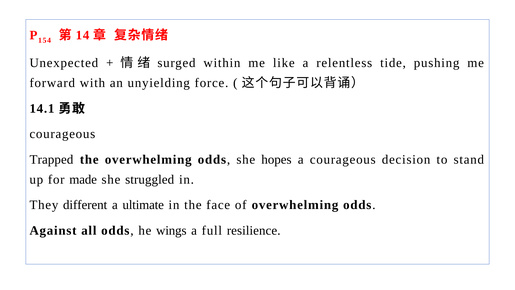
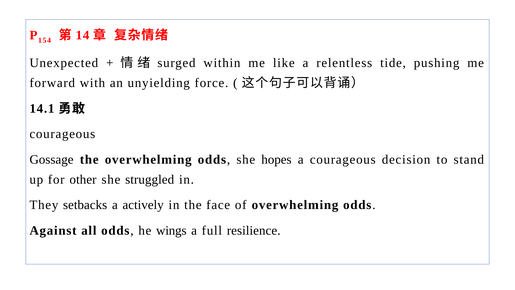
Trapped: Trapped -> Gossage
made: made -> other
different: different -> setbacks
ultimate: ultimate -> actively
